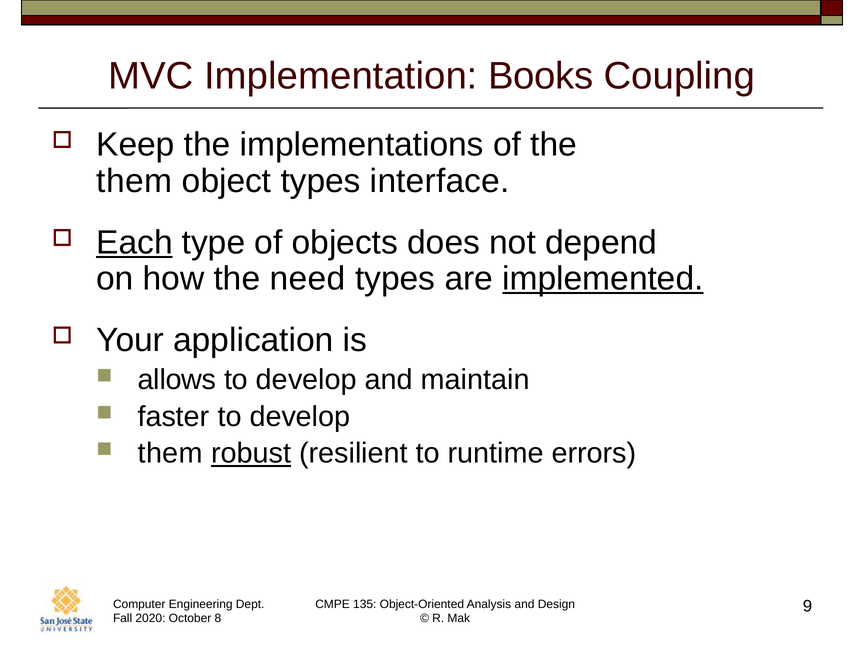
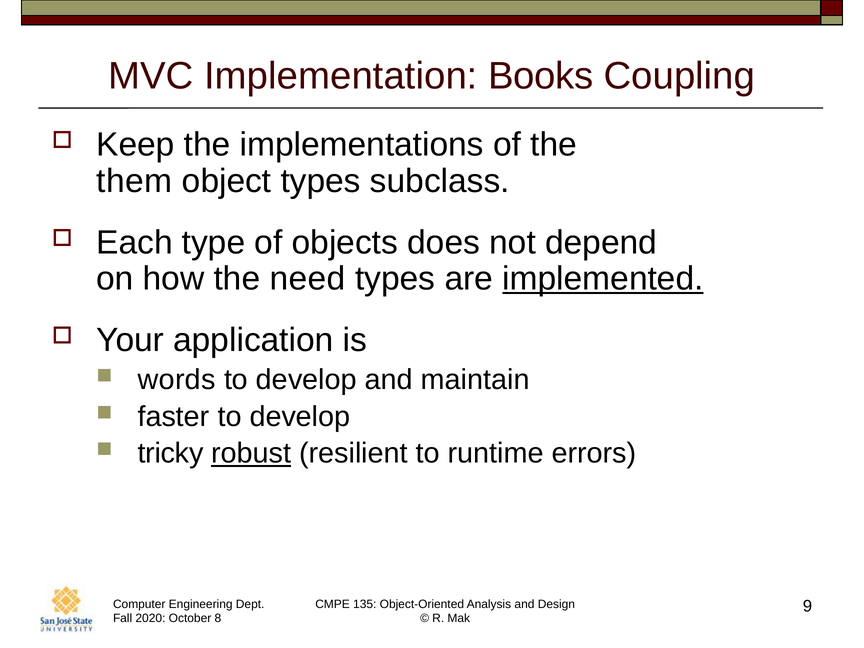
interface: interface -> subclass
Each underline: present -> none
allows: allows -> words
them at (170, 453): them -> tricky
